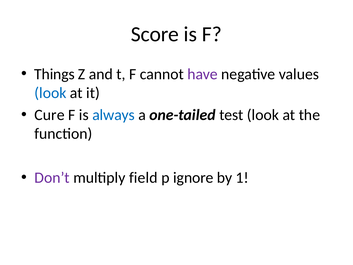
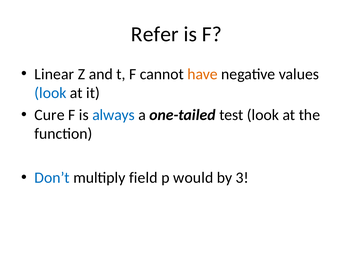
Score: Score -> Refer
Things: Things -> Linear
have colour: purple -> orange
Don’t colour: purple -> blue
ignore: ignore -> would
1: 1 -> 3
